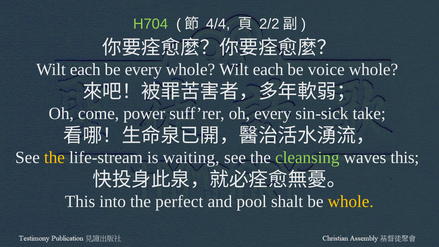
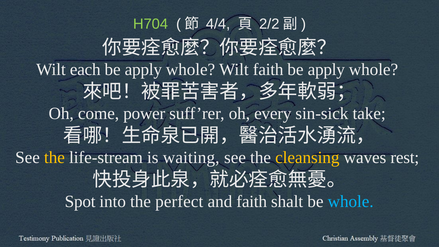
every at (143, 70): every -> apply
whole Wilt each: each -> faith
voice at (326, 70): voice -> apply
cleansing colour: light green -> yellow
waves this: this -> rest
This at (80, 201): This -> Spot
and pool: pool -> faith
whole at (351, 201) colour: yellow -> light blue
